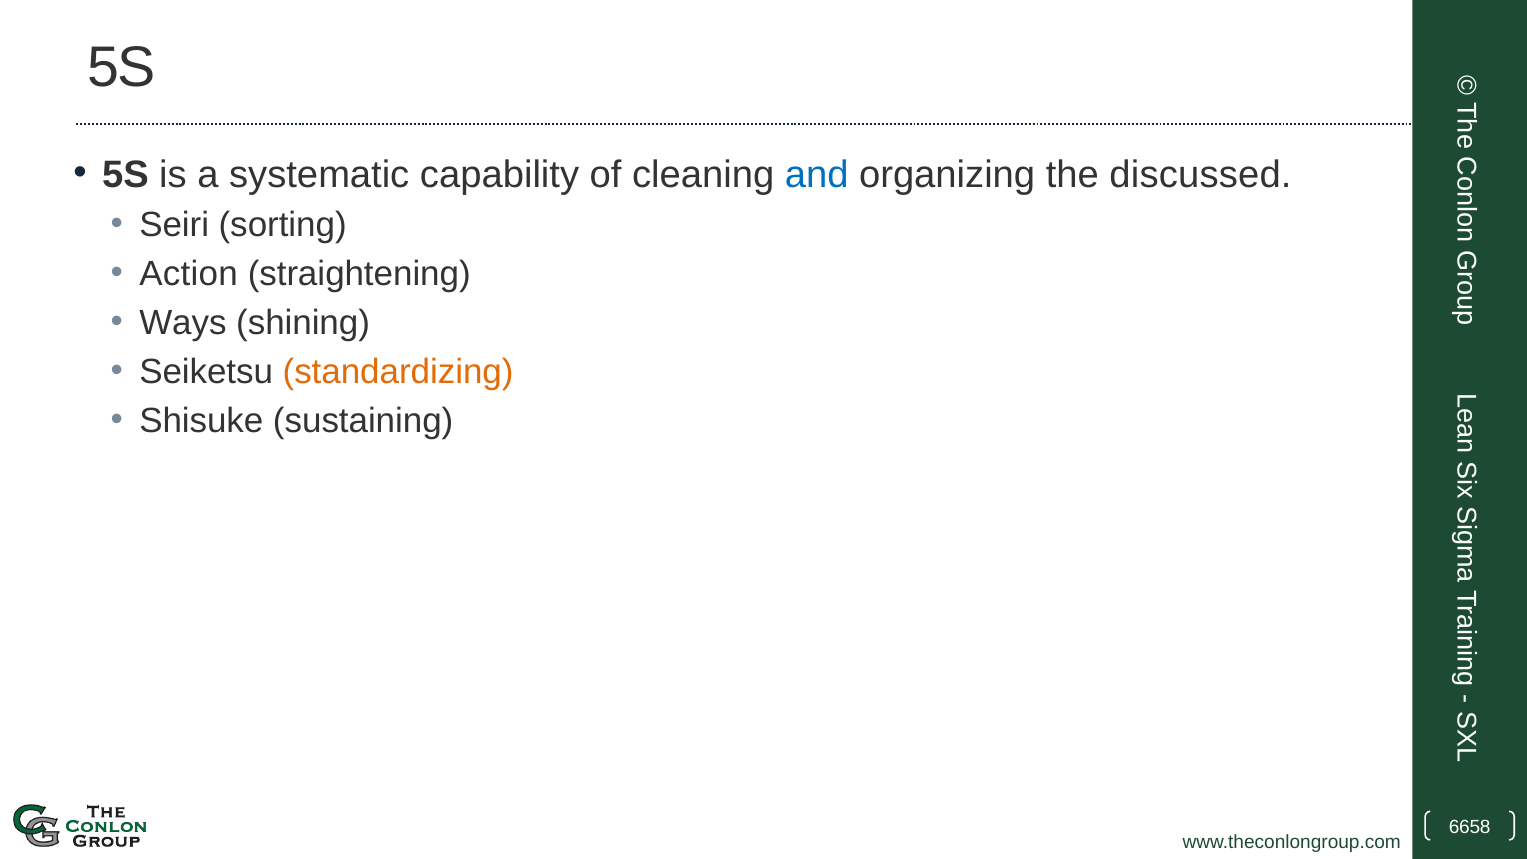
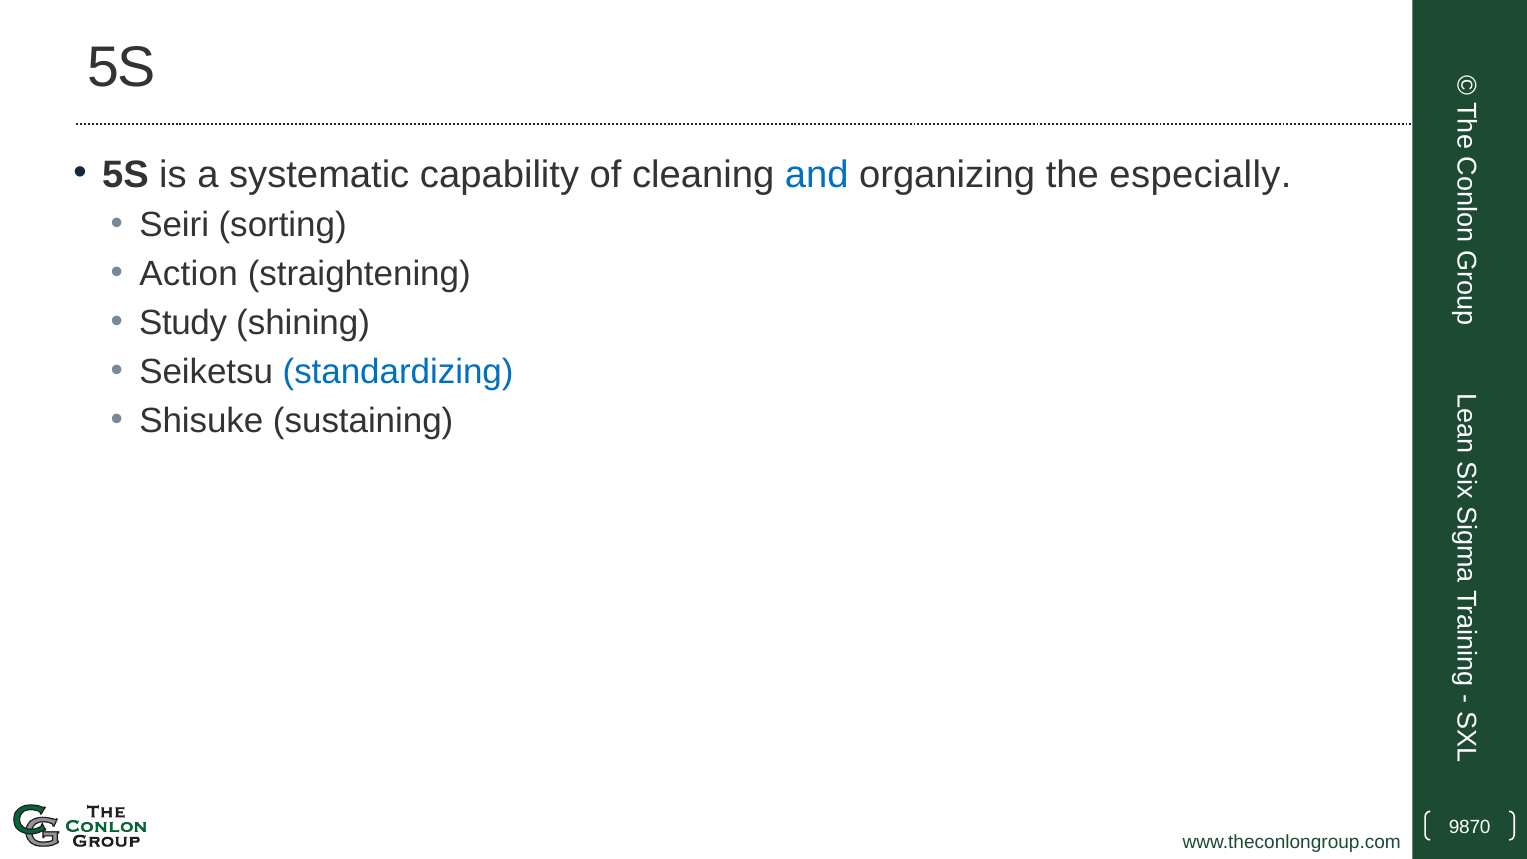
discussed: discussed -> especially
Ways: Ways -> Study
standardizing colour: orange -> blue
6658: 6658 -> 9870
